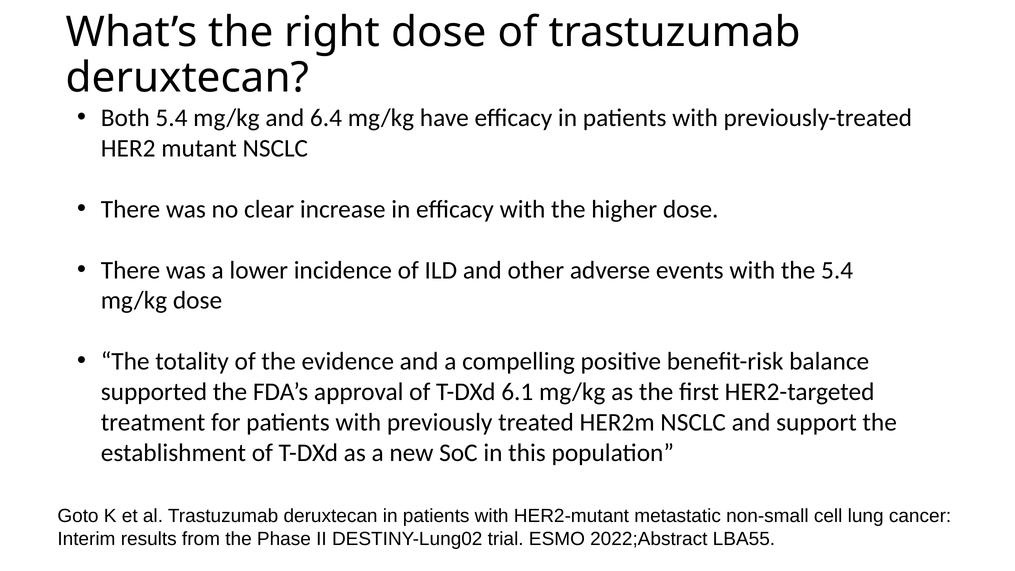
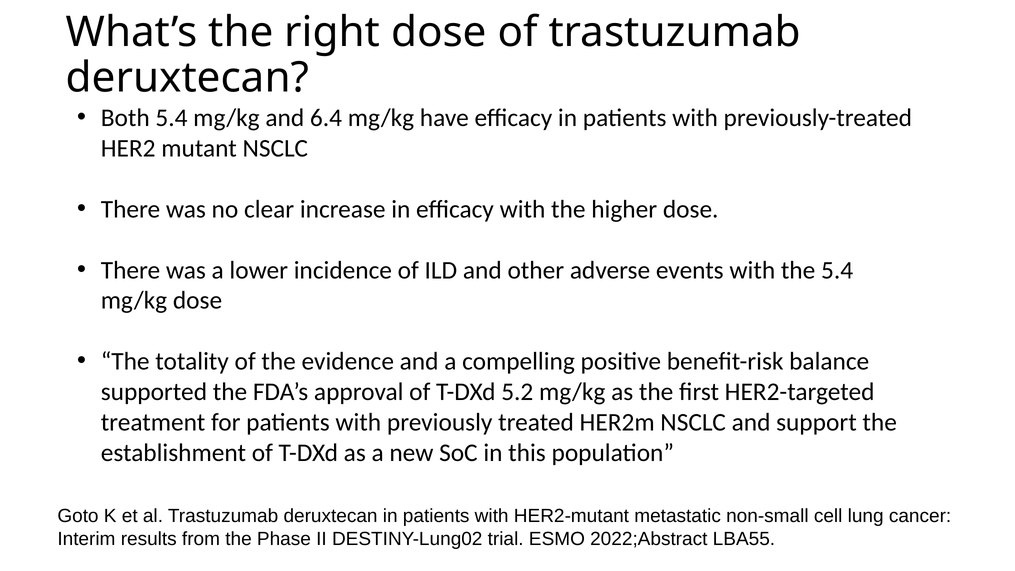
6.1: 6.1 -> 5.2
